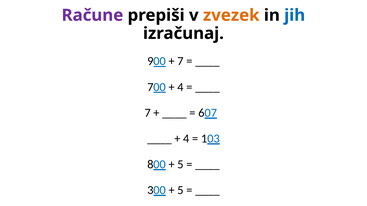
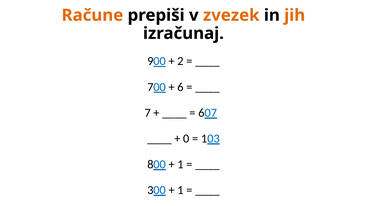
Račune colour: purple -> orange
jih colour: blue -> orange
7 at (181, 61): 7 -> 2
4 at (181, 87): 4 -> 6
4 at (186, 139): 4 -> 0
5 at (181, 165): 5 -> 1
5 at (181, 191): 5 -> 1
